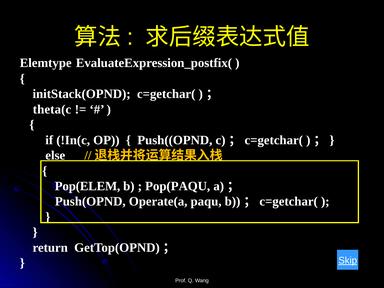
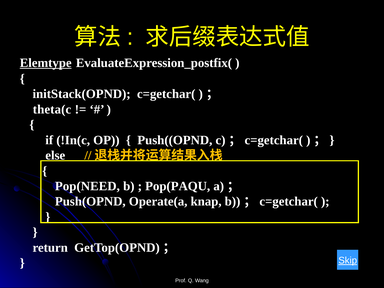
Elemtype underline: none -> present
Pop(ELEM: Pop(ELEM -> Pop(NEED
paqu: paqu -> knap
